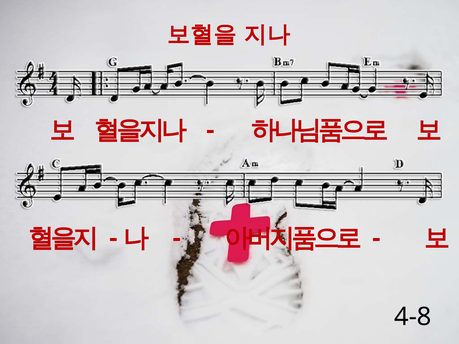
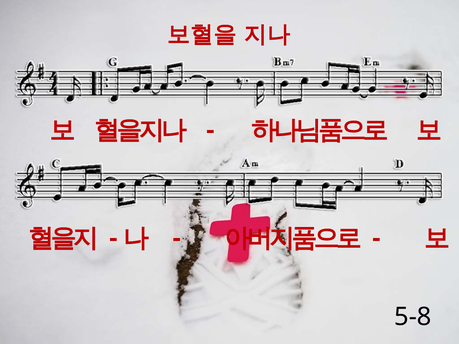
4-8: 4-8 -> 5-8
